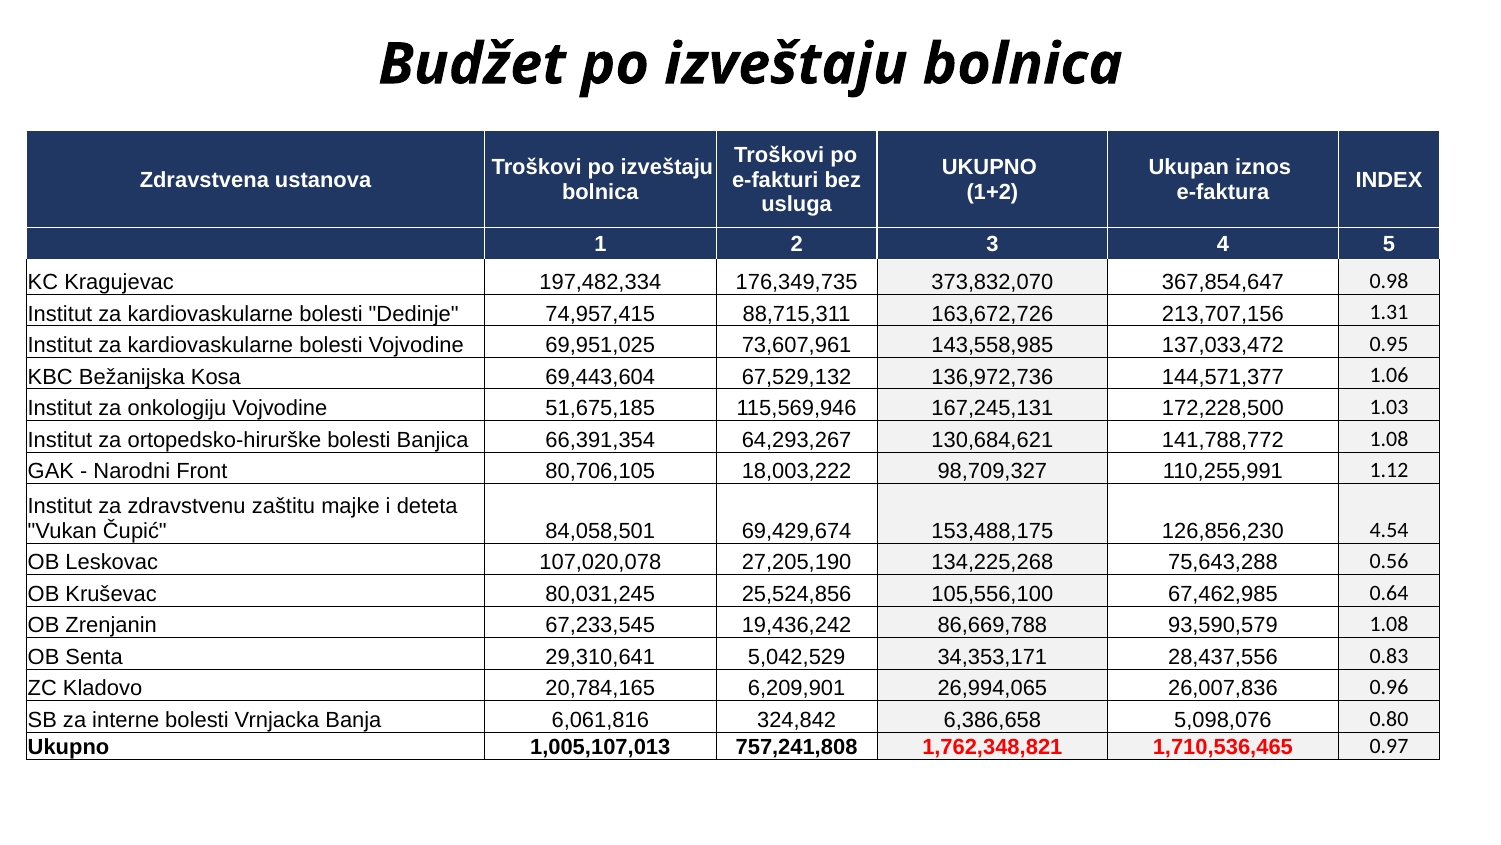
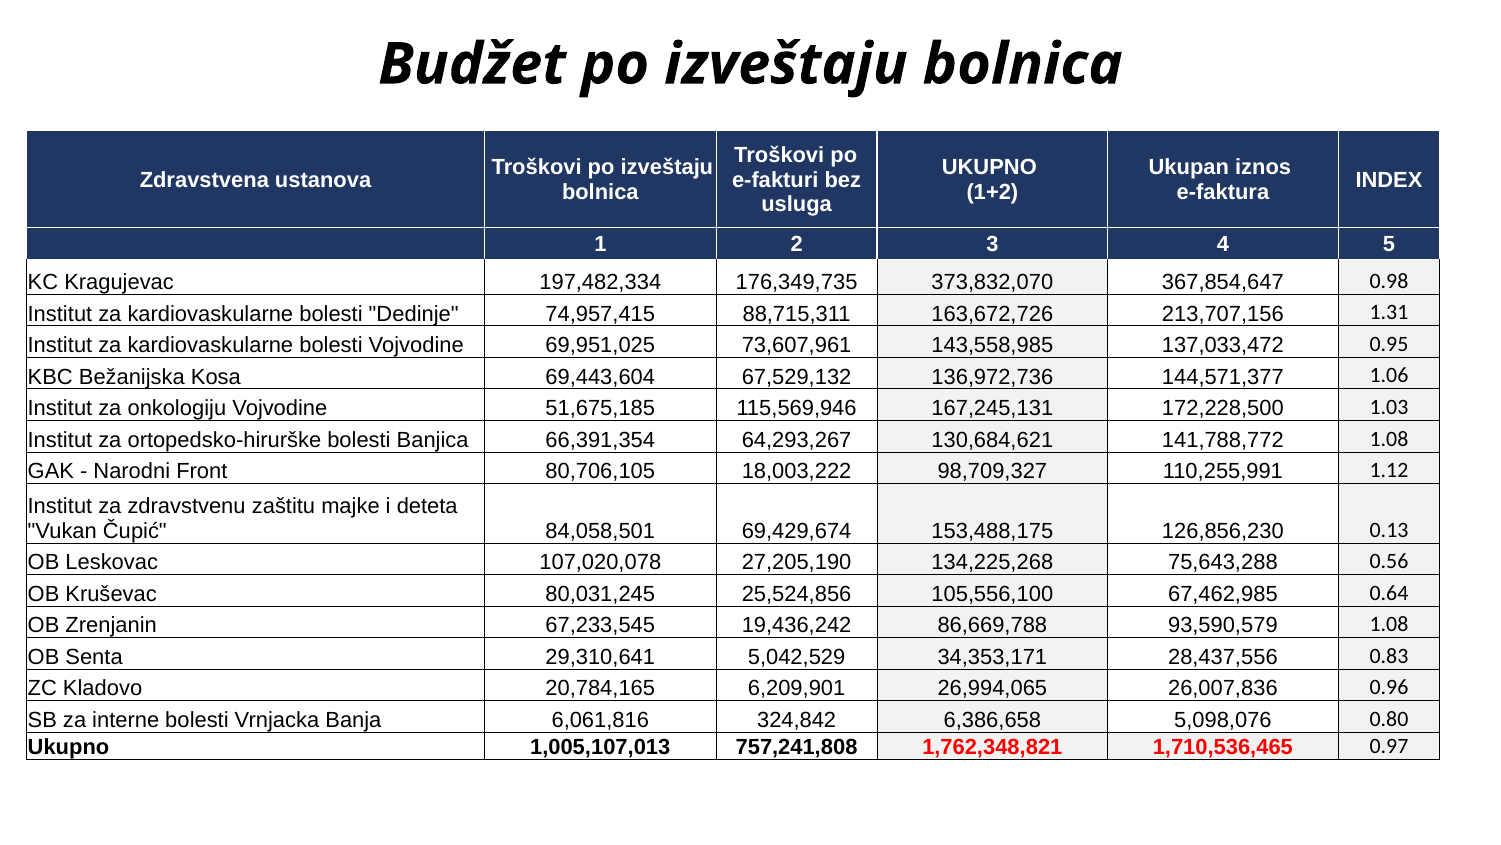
4.54: 4.54 -> 0.13
